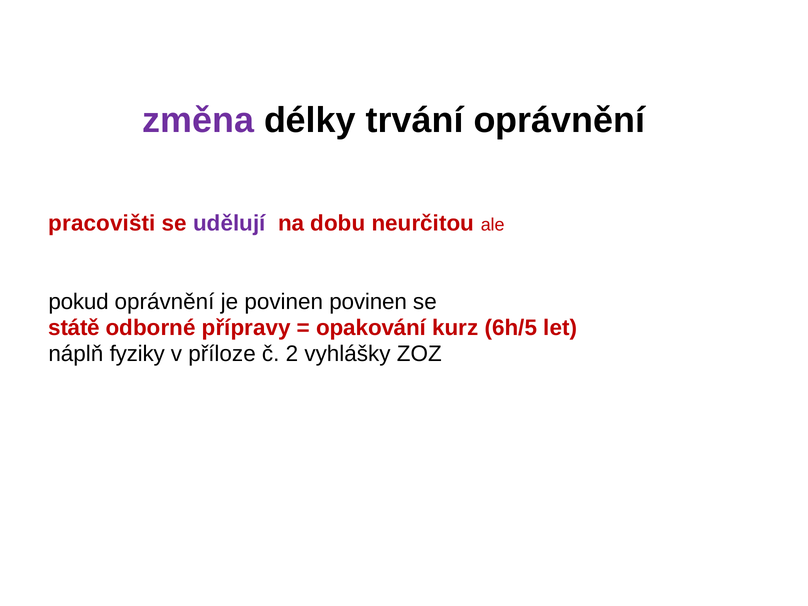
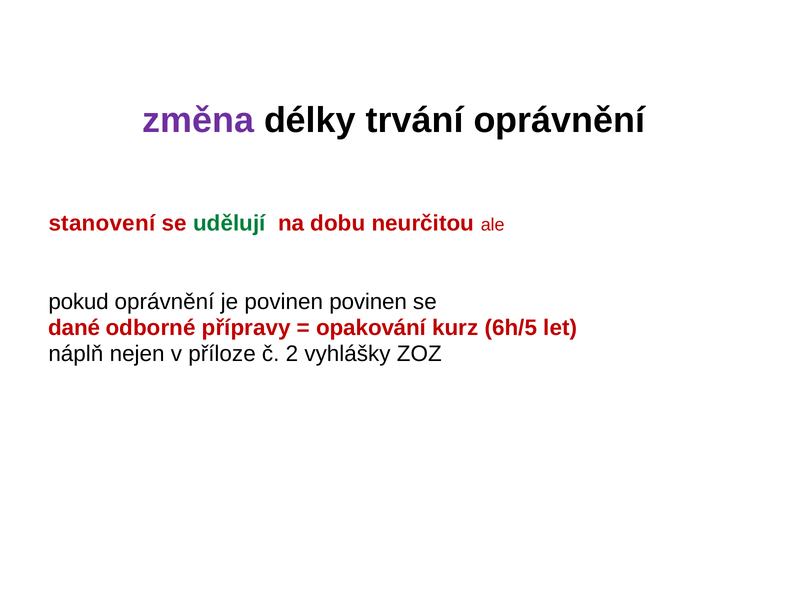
pracovišti: pracovišti -> stanovení
udělují colour: purple -> green
státě: státě -> dané
fyziky: fyziky -> nejen
